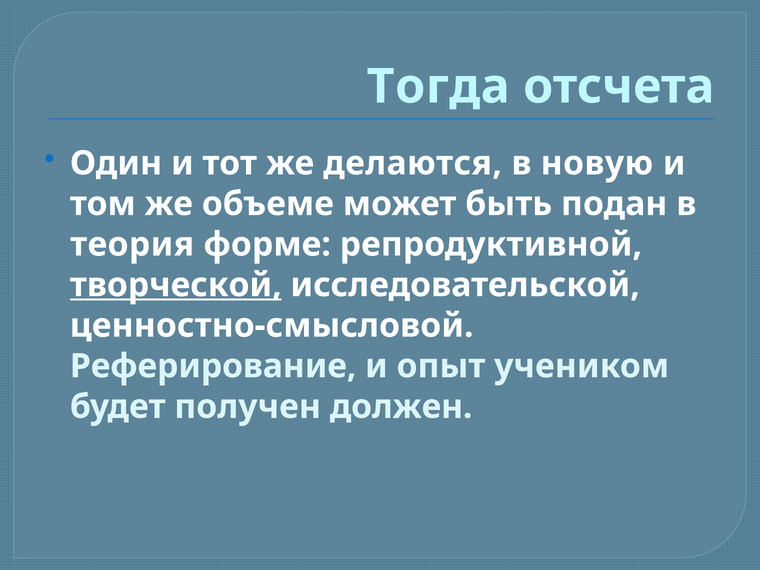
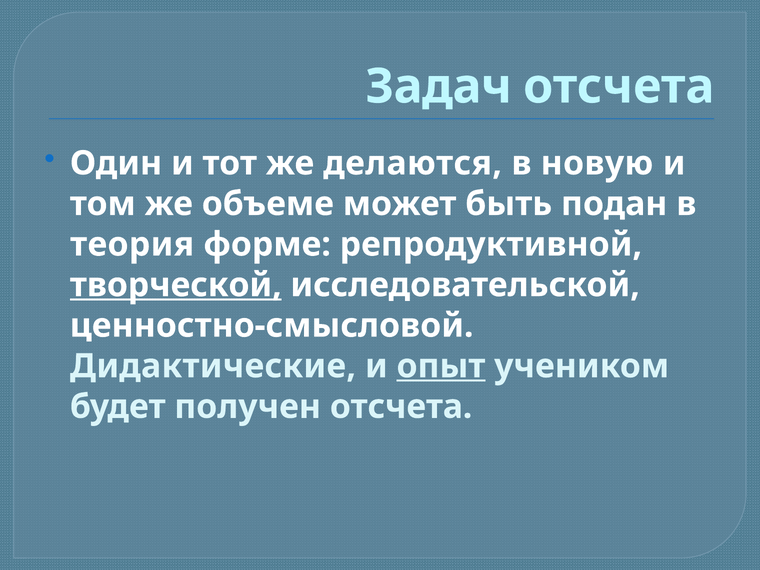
Тогда: Тогда -> Задач
Реферирование: Реферирование -> Дидактические
опыт underline: none -> present
получен должен: должен -> отсчета
